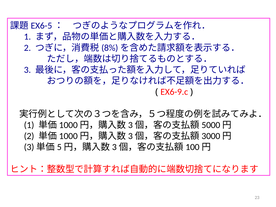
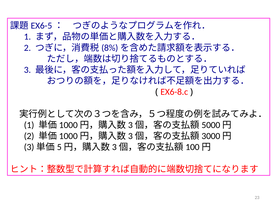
EX6-9.c: EX6-9.c -> EX6-8.c
